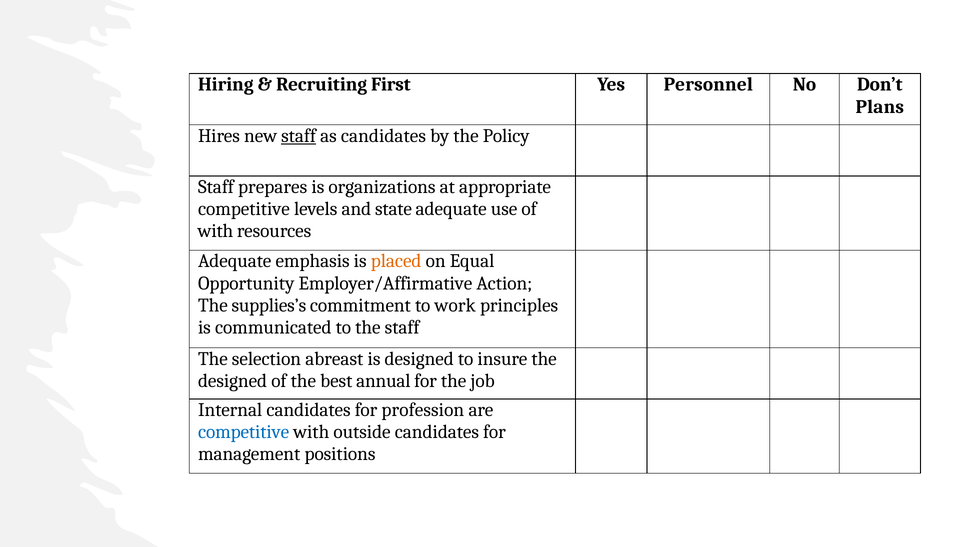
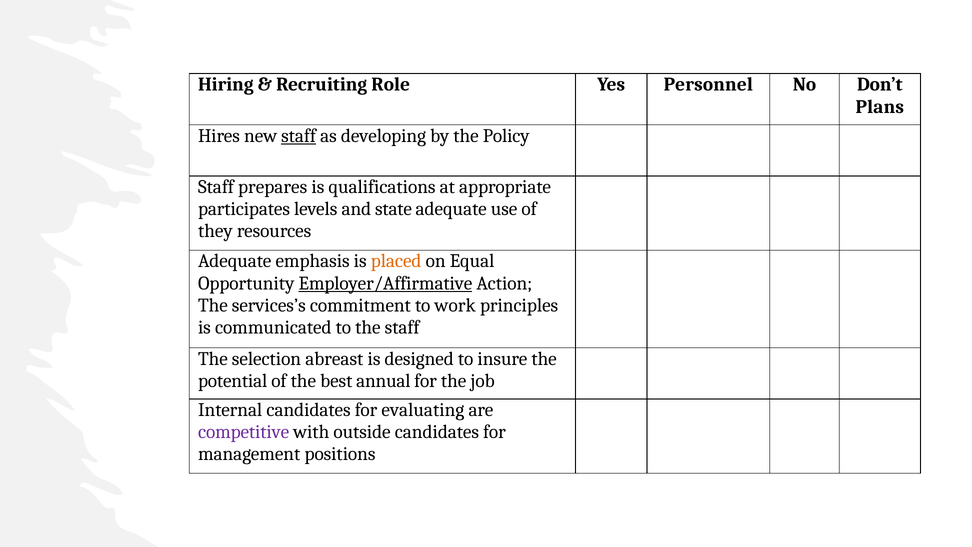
First: First -> Role
as candidates: candidates -> developing
organizations: organizations -> qualifications
competitive at (244, 209): competitive -> participates
with at (215, 231): with -> they
Employer/Affirmative underline: none -> present
supplies’s: supplies’s -> services’s
designed at (233, 381): designed -> potential
profession: profession -> evaluating
competitive at (244, 432) colour: blue -> purple
